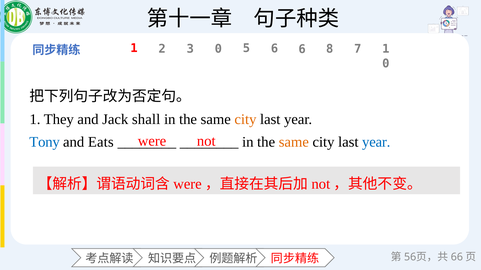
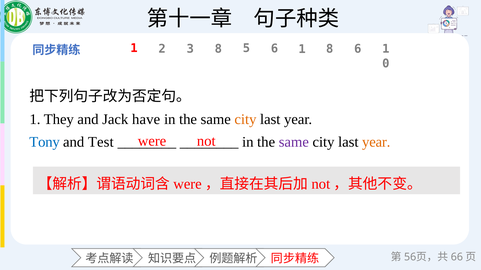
2 0: 0 -> 8
5 6 6: 6 -> 1
8 7: 7 -> 6
shall: shall -> have
Eats: Eats -> Test
same at (294, 142) colour: orange -> purple
year at (376, 142) colour: blue -> orange
